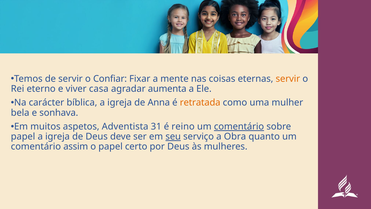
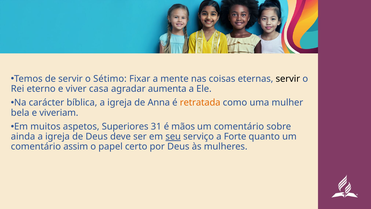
Confiar: Confiar -> Sétimo
servir at (288, 79) colour: orange -> black
sonhava: sonhava -> viveriam
Adventista: Adventista -> Superiores
reino: reino -> mãos
comentário at (239, 126) underline: present -> none
papel at (23, 136): papel -> ainda
Obra: Obra -> Forte
